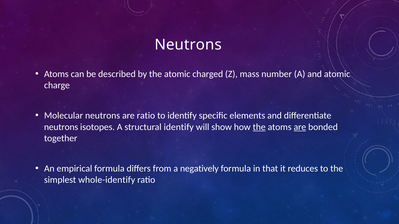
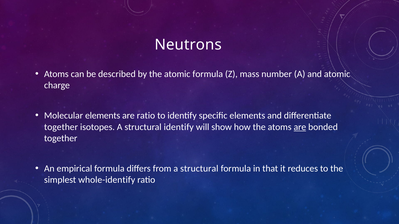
atomic charged: charged -> formula
Molecular neutrons: neutrons -> elements
neutrons at (61, 127): neutrons -> together
the at (259, 127) underline: present -> none
from a negatively: negatively -> structural
